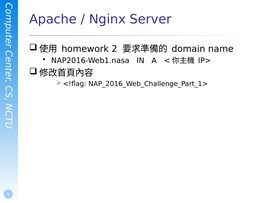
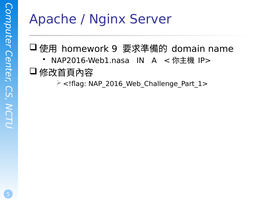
2: 2 -> 9
